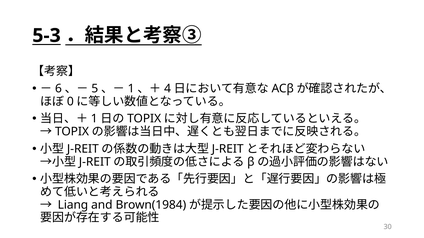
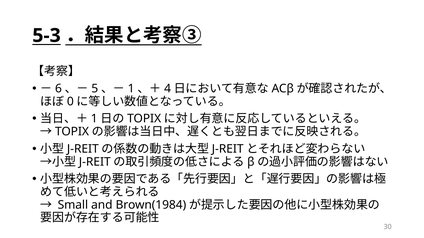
Liang: Liang -> Small
